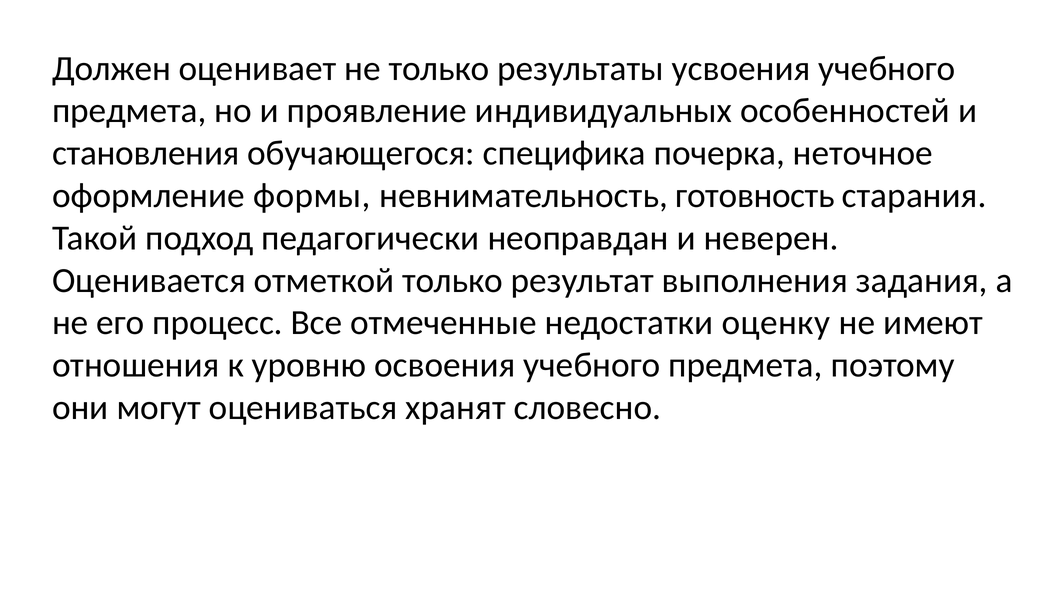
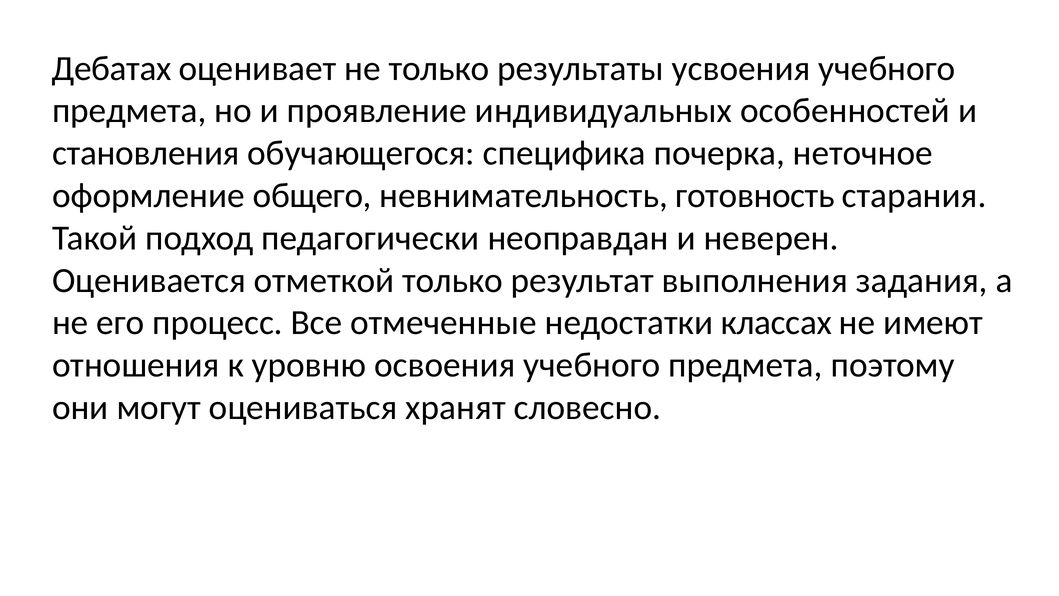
Должен: Должен -> Дебатах
формы: формы -> общего
оценку: оценку -> классах
